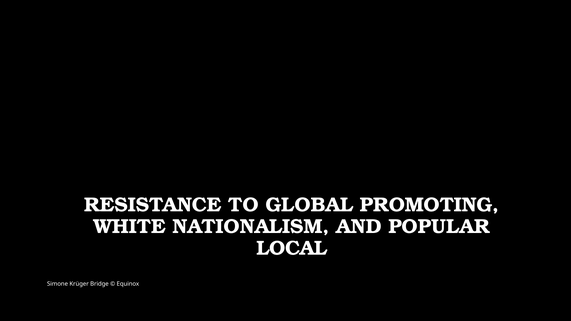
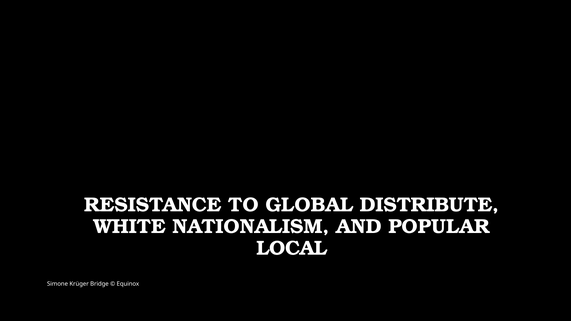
PROMOTING: PROMOTING -> DISTRIBUTE
